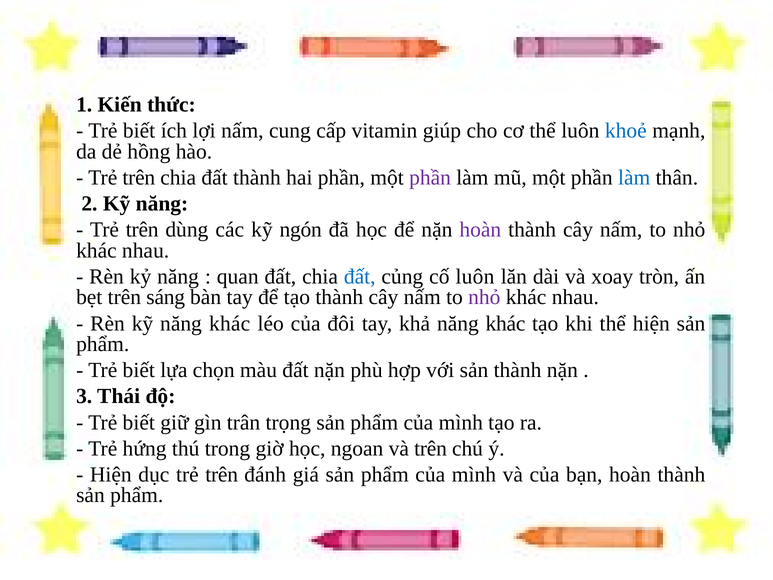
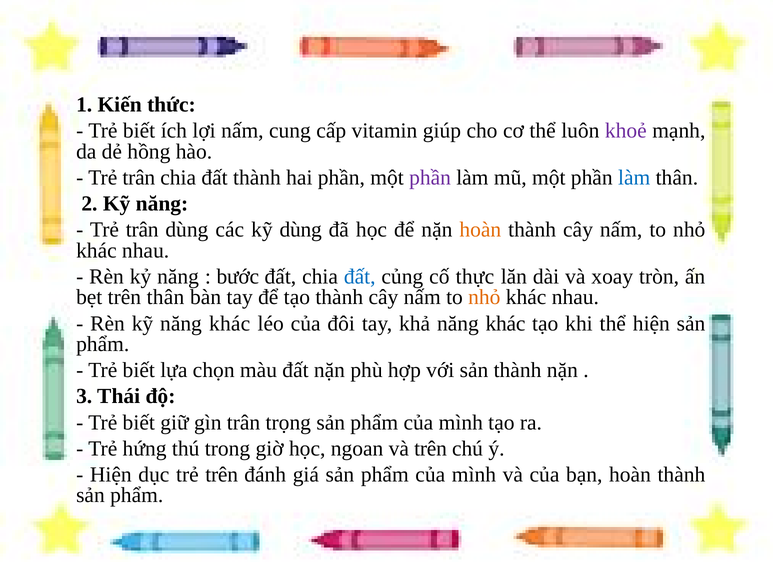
khoẻ colour: blue -> purple
trên at (139, 178): trên -> trân
trên at (142, 230): trên -> trân
kỹ ngón: ngón -> dùng
hoàn at (480, 230) colour: purple -> orange
quan: quan -> bước
cố luôn: luôn -> thực
trên sáng: sáng -> thân
nhỏ at (484, 297) colour: purple -> orange
